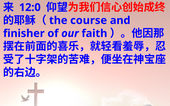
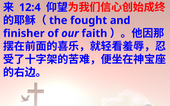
12:0: 12:0 -> 12:4
course: course -> fought
